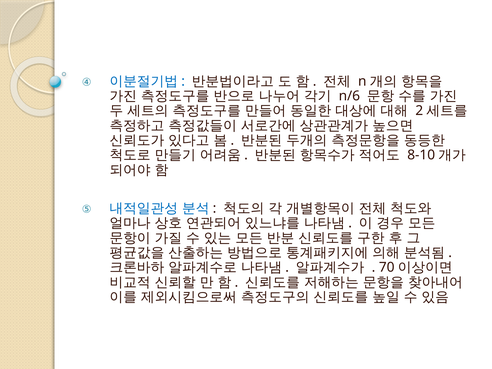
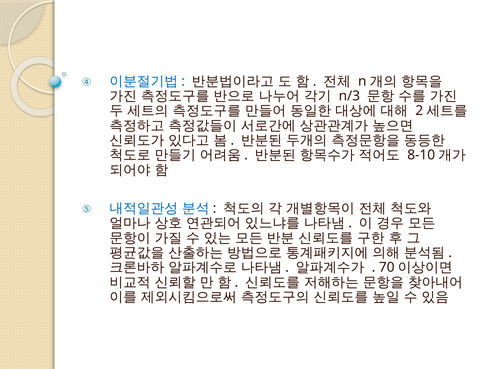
n/6: n/6 -> n/3
